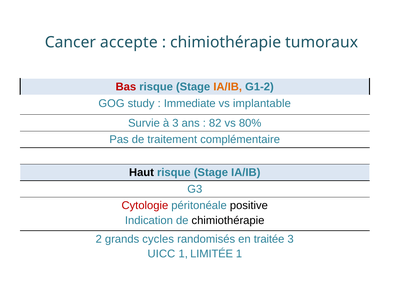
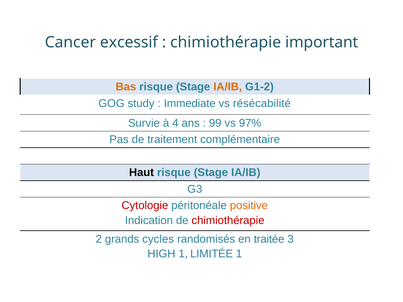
accepte: accepte -> excessif
tumoraux: tumoraux -> important
Bas colour: red -> orange
implantable: implantable -> résécabilité
à 3: 3 -> 4
82: 82 -> 99
80%: 80% -> 97%
positive colour: black -> orange
chimiothérapie at (228, 221) colour: black -> red
UICC: UICC -> HIGH
